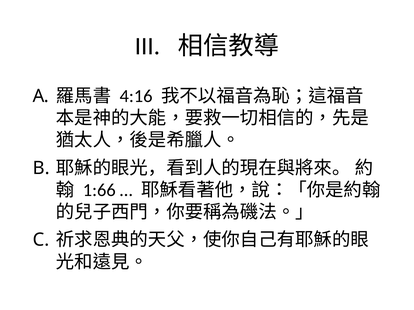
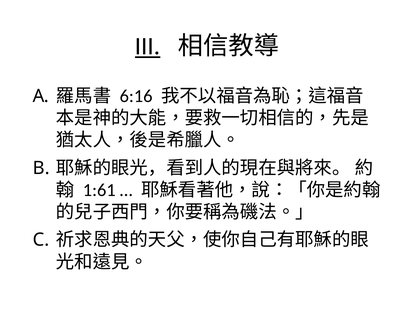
III underline: none -> present
4:16: 4:16 -> 6:16
1:66: 1:66 -> 1:61
